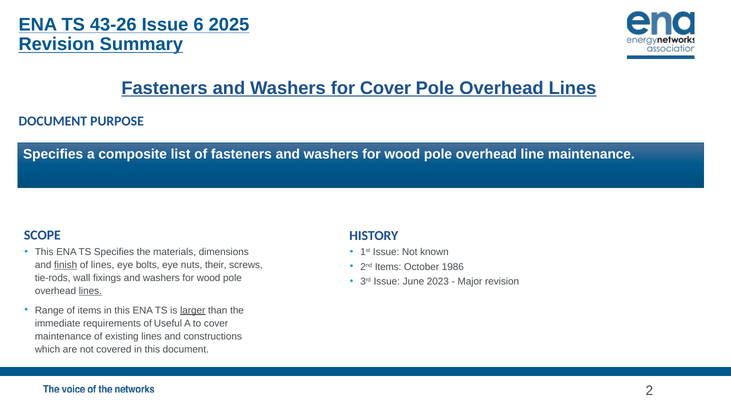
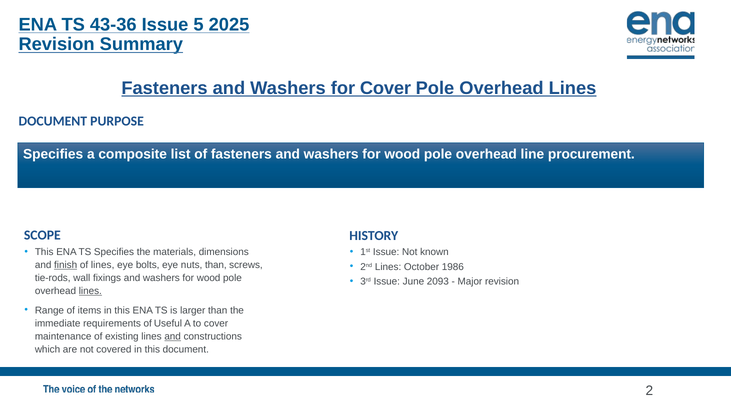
43-26: 43-26 -> 43-36
6: 6 -> 5
line maintenance: maintenance -> procurement
nuts their: their -> than
2nd Items: Items -> Lines
2023: 2023 -> 2093
larger underline: present -> none
and at (173, 337) underline: none -> present
